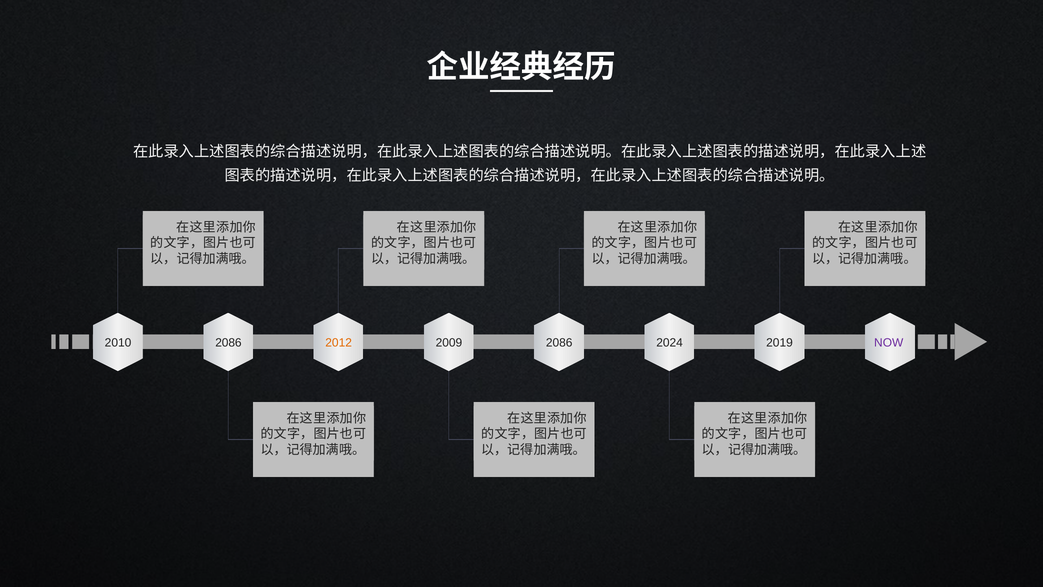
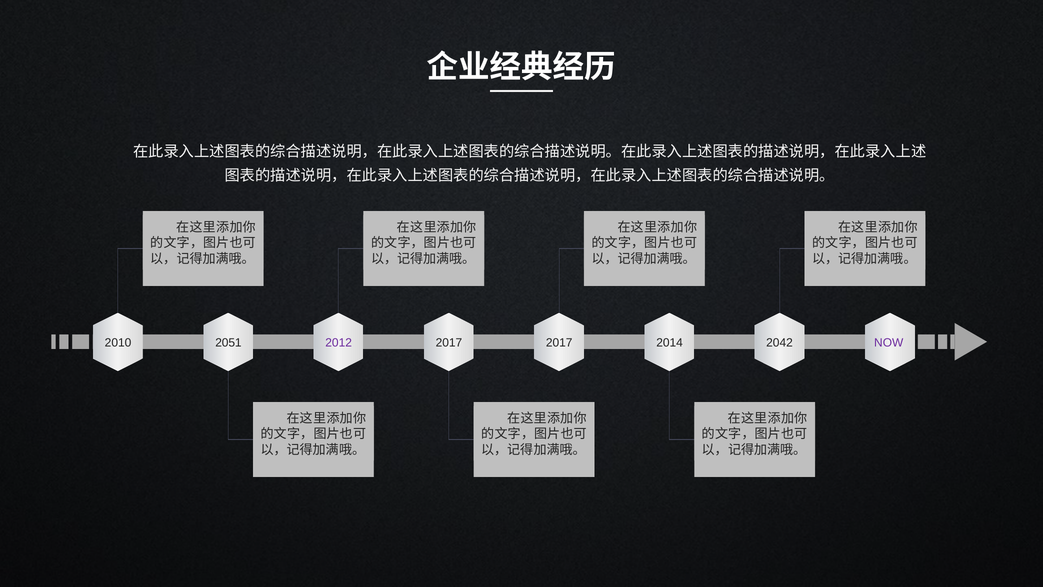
2086 at (228, 342): 2086 -> 2051
2012 colour: orange -> purple
2009 at (449, 342): 2009 -> 2017
2086 at (559, 342): 2086 -> 2017
2024: 2024 -> 2014
2019: 2019 -> 2042
